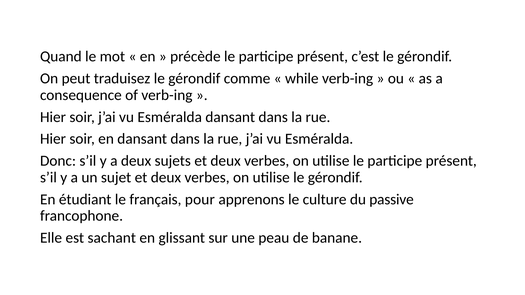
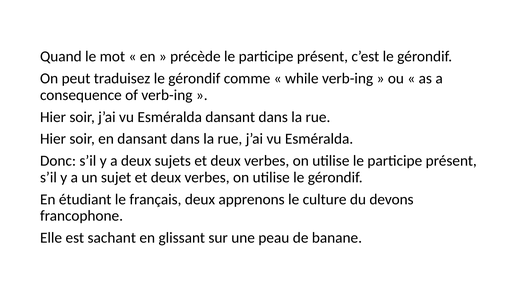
français pour: pour -> deux
passive: passive -> devons
